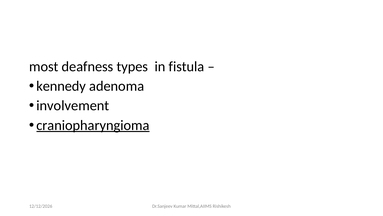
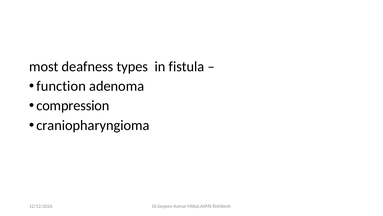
kennedy: kennedy -> function
involvement: involvement -> compression
craniopharyngioma underline: present -> none
